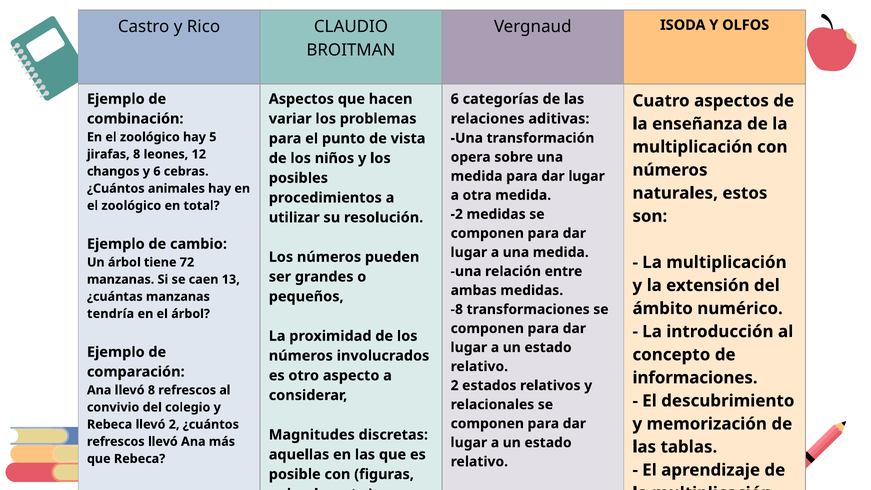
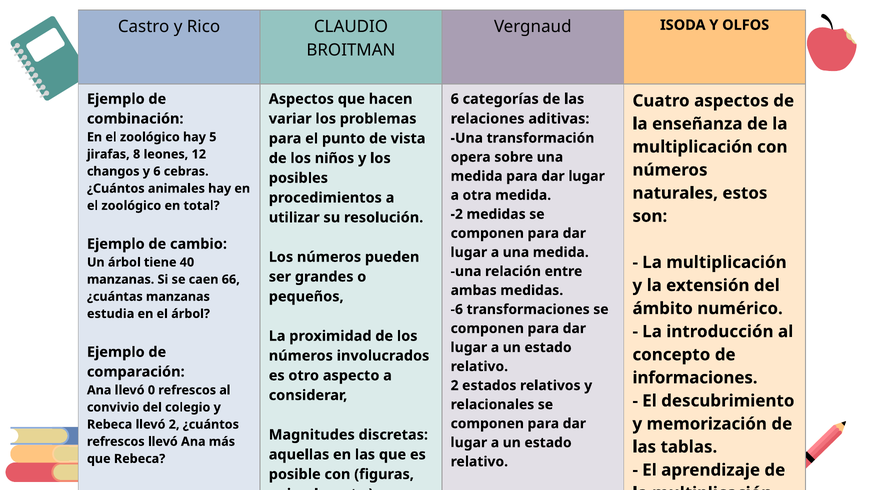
árbol tiene 72: 72 -> 40
13: 13 -> 66
-8: -8 -> -6
tendría at (111, 314): tendría -> estudia
llevó 8: 8 -> 0
